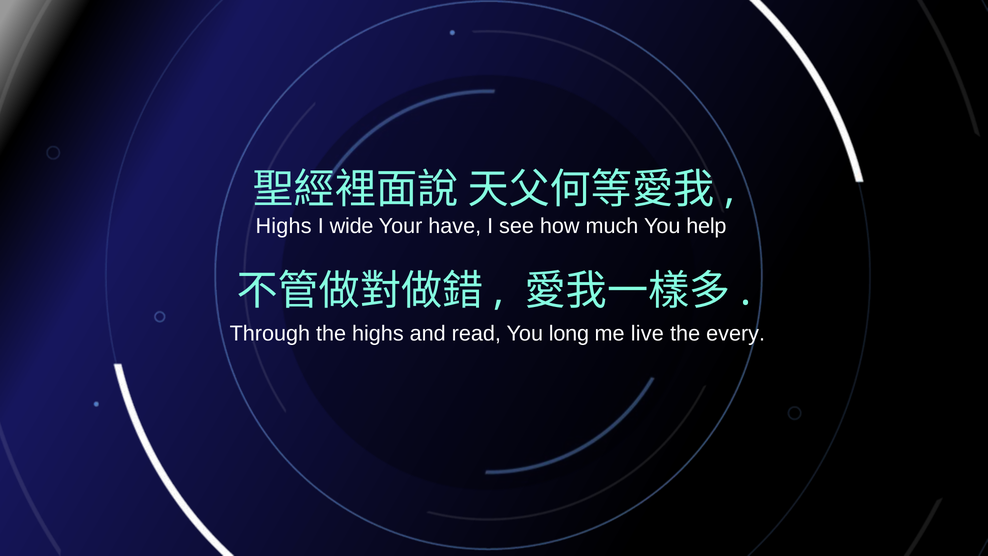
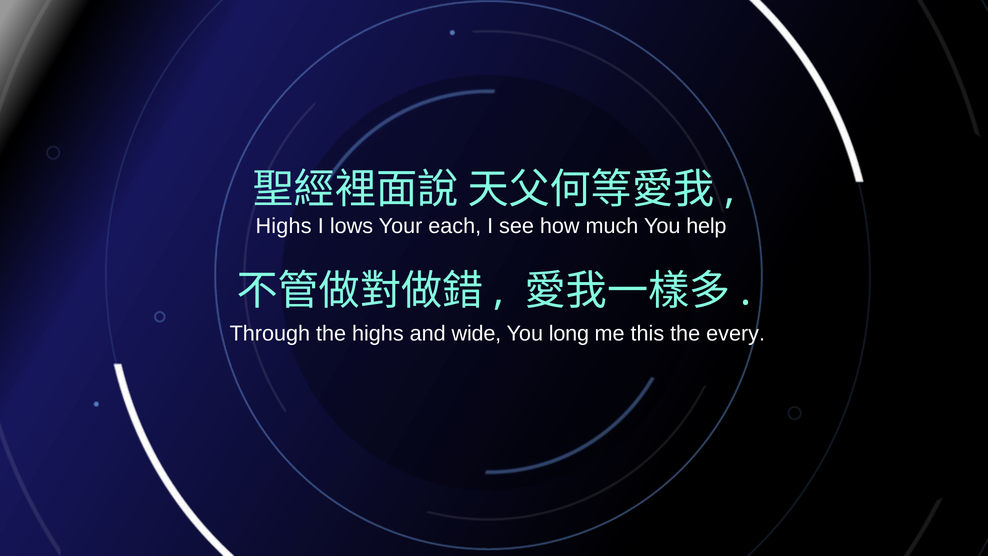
wide: wide -> lows
have: have -> each
read: read -> wide
live: live -> this
